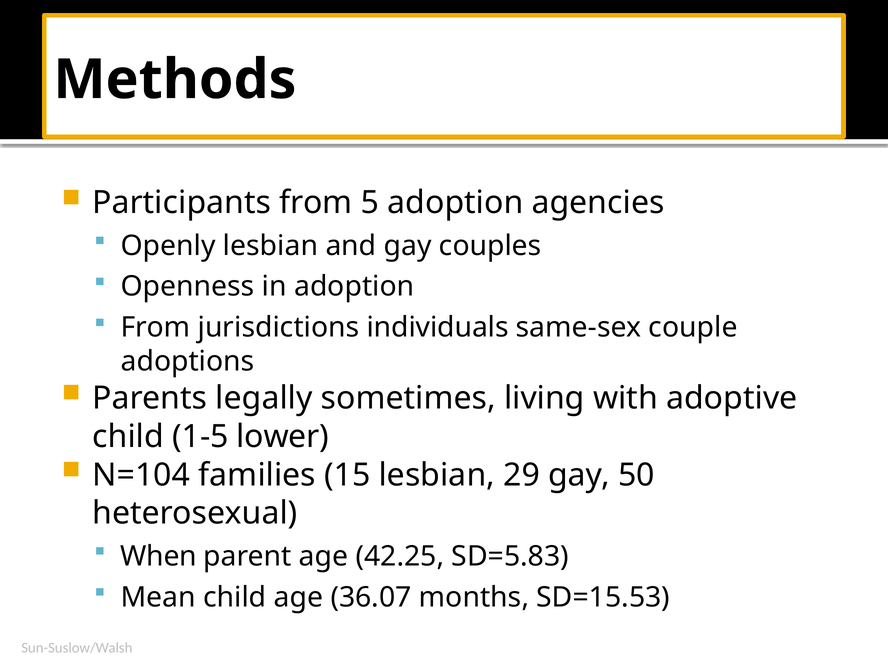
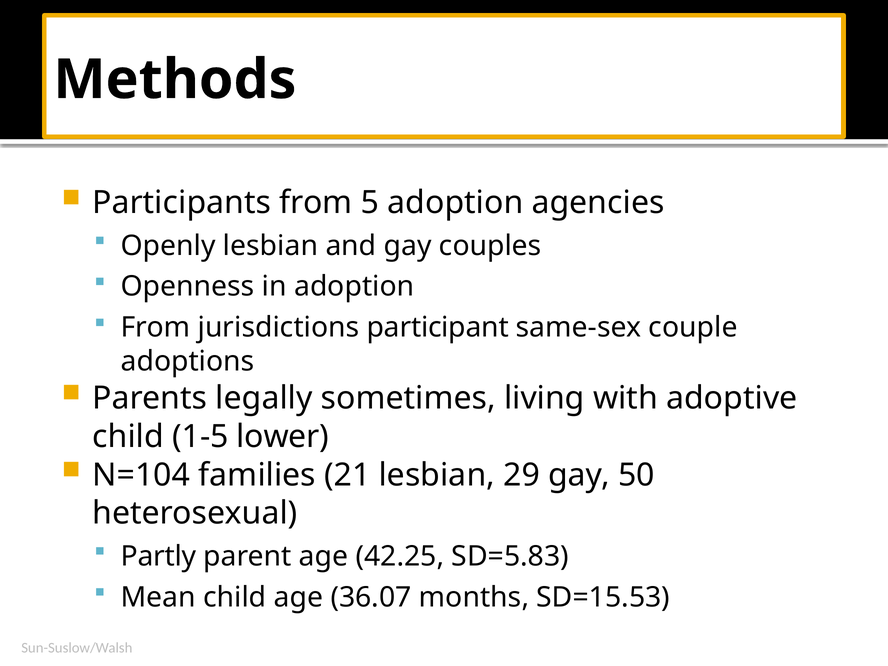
individuals: individuals -> participant
15: 15 -> 21
When: When -> Partly
